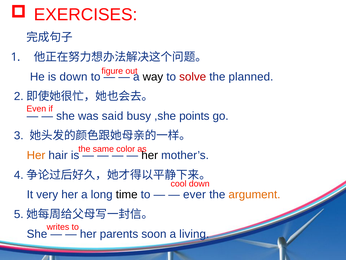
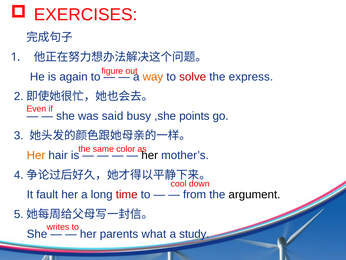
is down: down -> again
way colour: black -> orange
planned: planned -> express
very: very -> fault
time colour: black -> red
ever: ever -> from
argument colour: orange -> black
soon: soon -> what
living: living -> study
